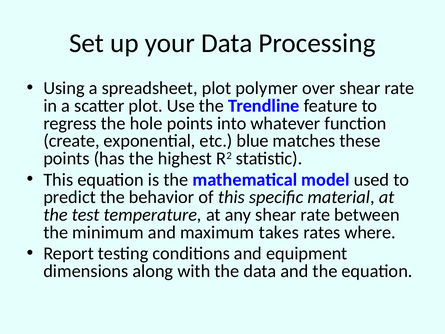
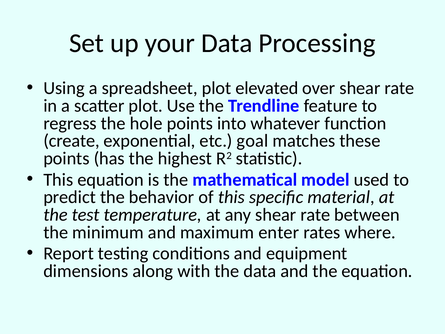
polymer: polymer -> elevated
blue: blue -> goal
takes: takes -> enter
